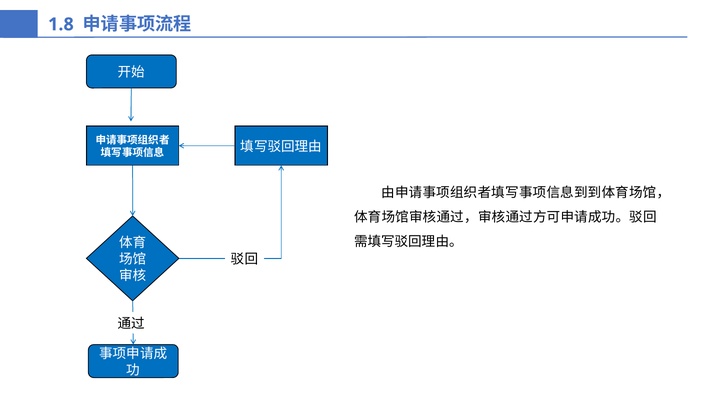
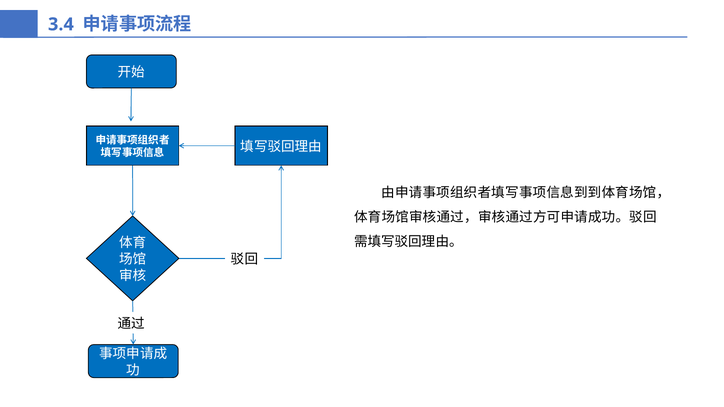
1.8: 1.8 -> 3.4
